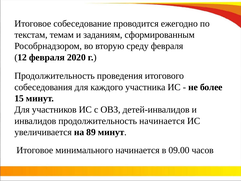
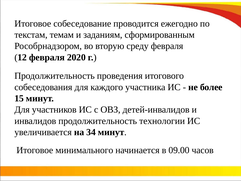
продолжительность начинается: начинается -> технологии
89: 89 -> 34
